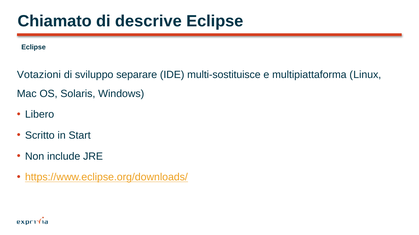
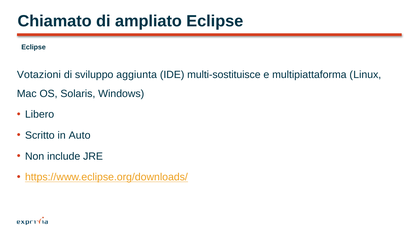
descrive: descrive -> ampliato
separare: separare -> aggiunta
Start: Start -> Auto
